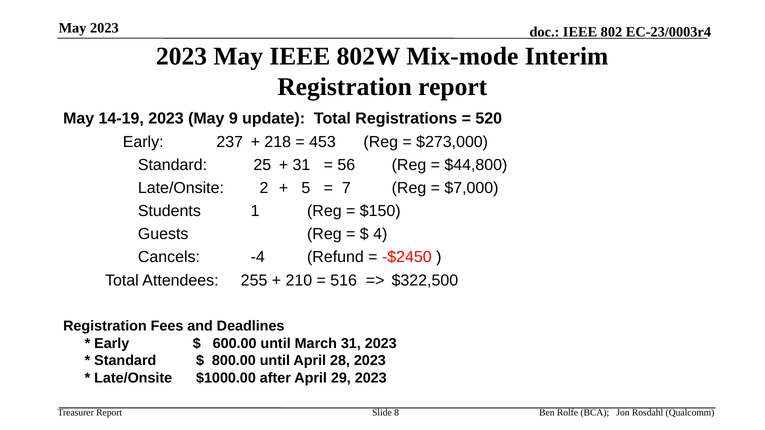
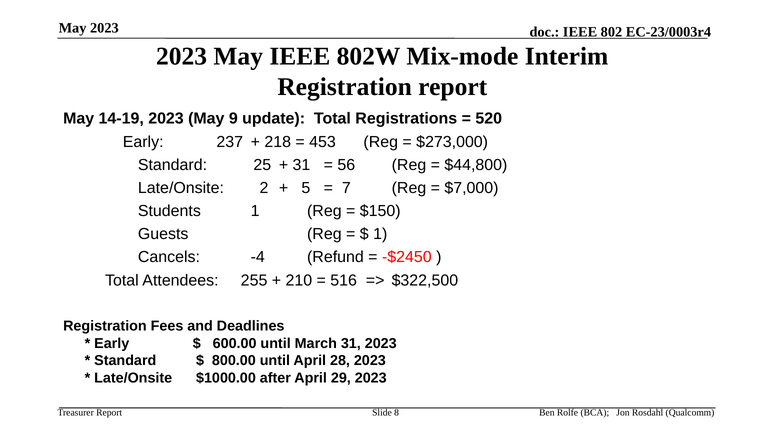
4 at (380, 234): 4 -> 1
